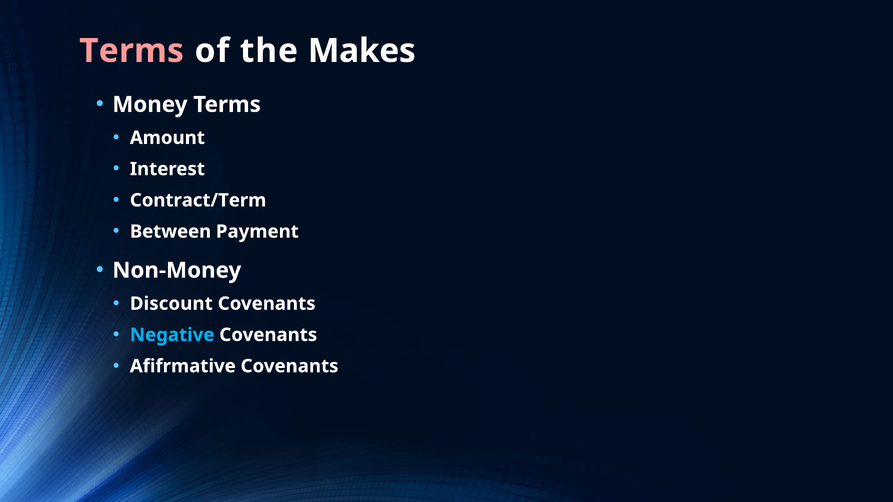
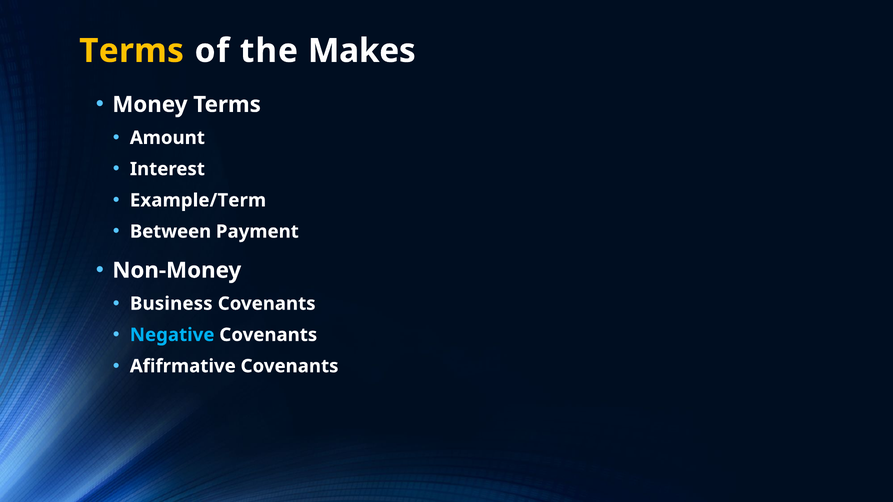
Terms at (132, 51) colour: pink -> yellow
Contract/Term: Contract/Term -> Example/Term
Discount: Discount -> Business
